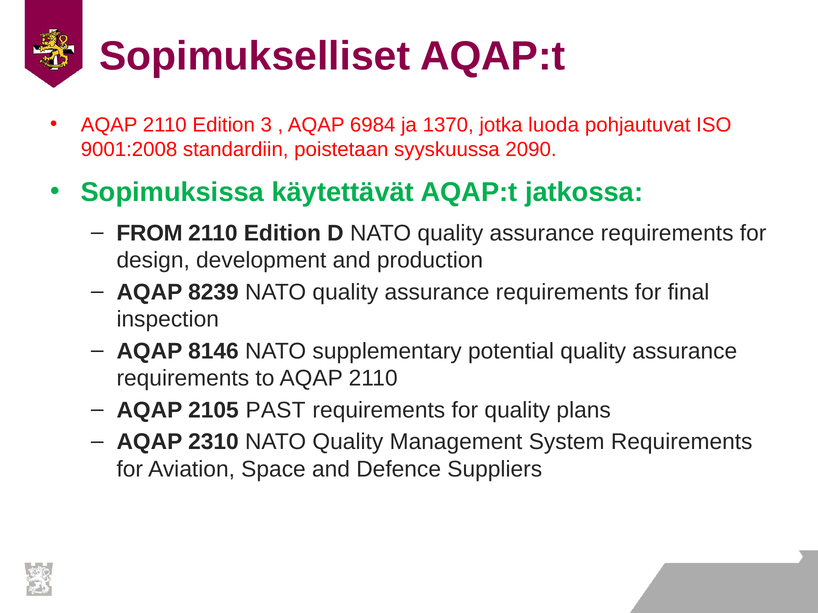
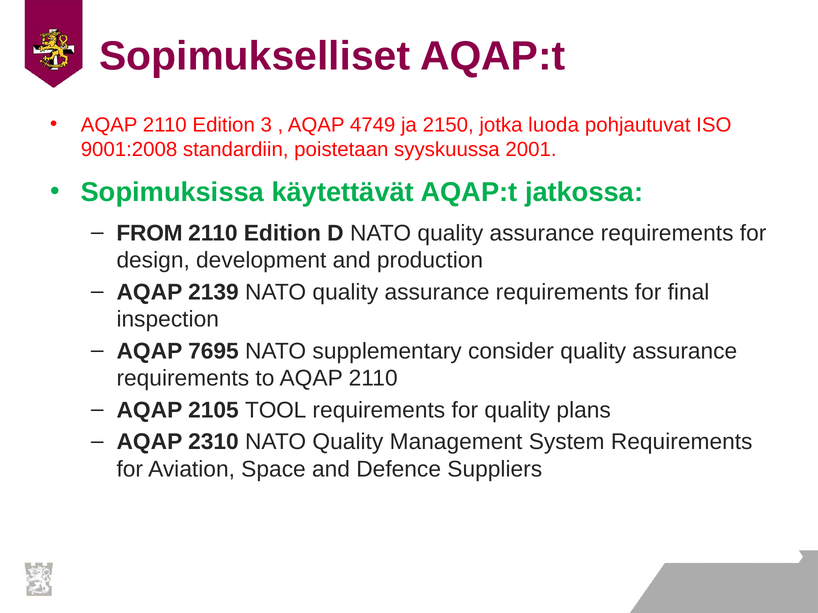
6984: 6984 -> 4749
1370: 1370 -> 2150
2090: 2090 -> 2001
8239: 8239 -> 2139
8146: 8146 -> 7695
potential: potential -> consider
PAST: PAST -> TOOL
